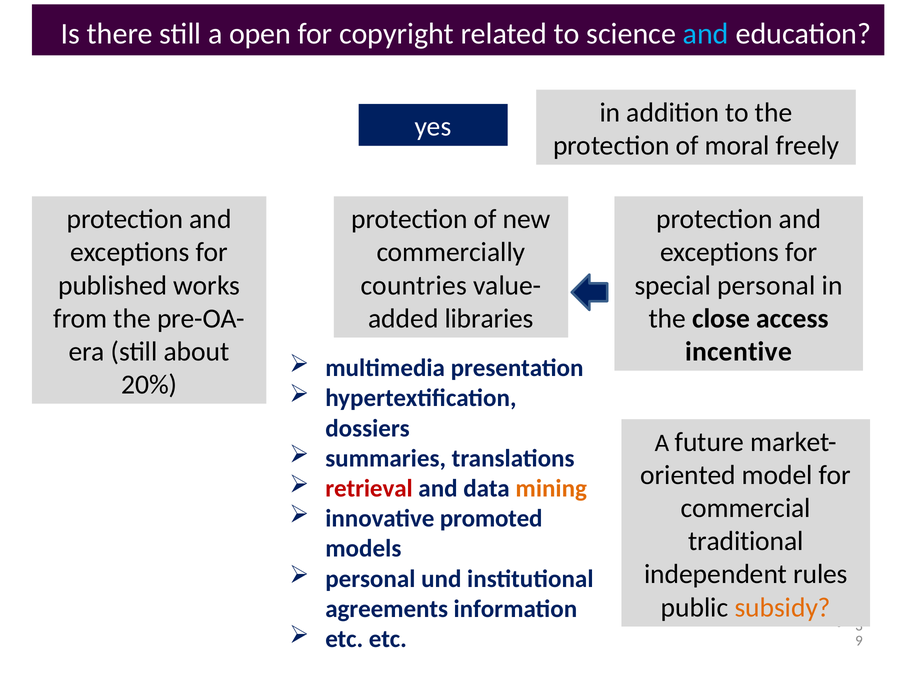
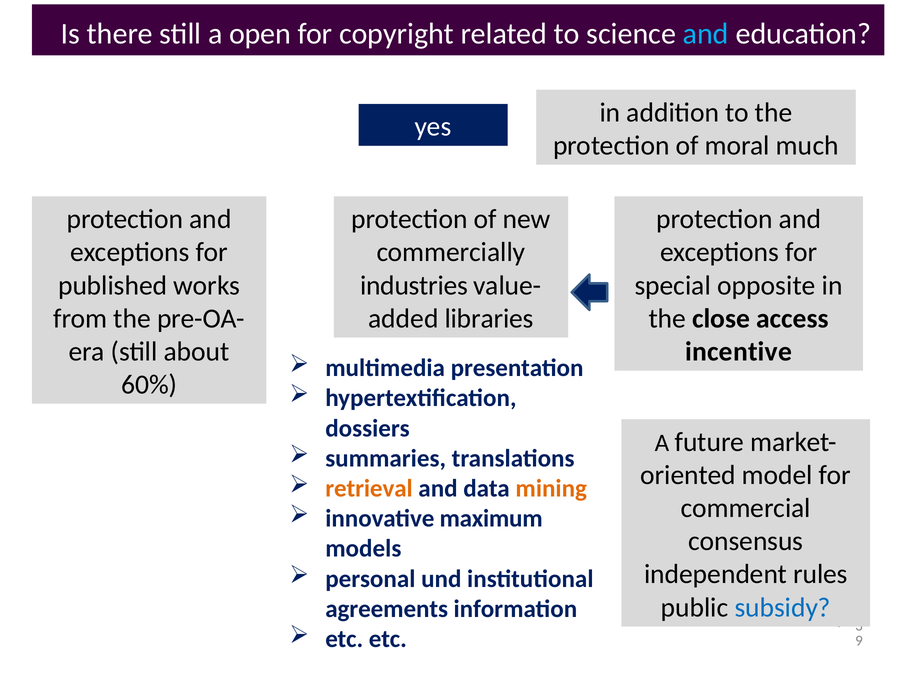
freely: freely -> much
countries: countries -> industries
special personal: personal -> opposite
20%: 20% -> 60%
retrieval colour: red -> orange
promoted: promoted -> maximum
traditional: traditional -> consensus
subsidy colour: orange -> blue
